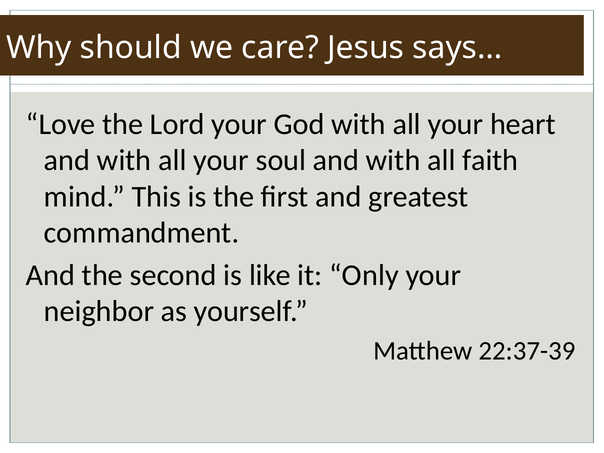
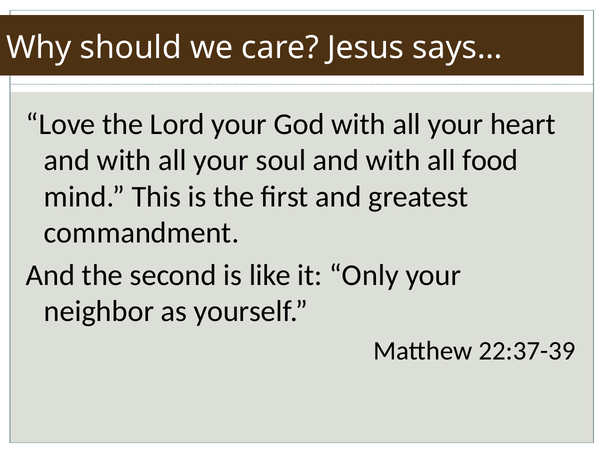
faith: faith -> food
